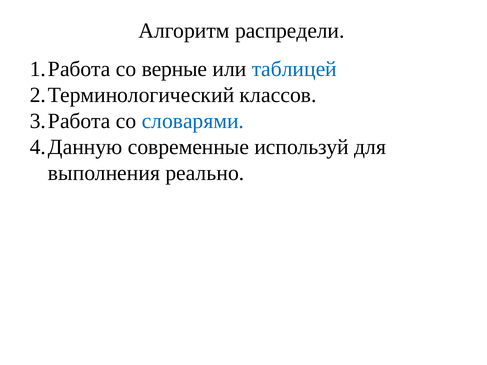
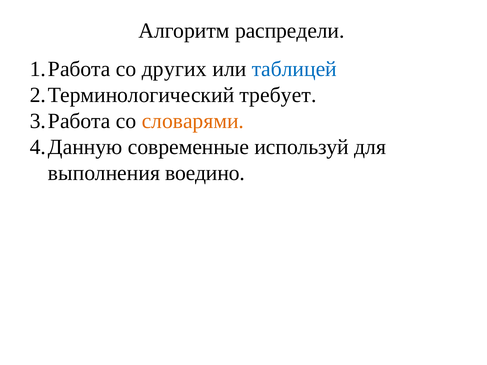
верные: верные -> других
классов: классов -> требует
словарями colour: blue -> orange
реально: реально -> воедино
